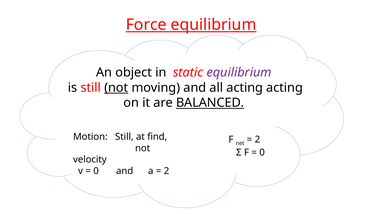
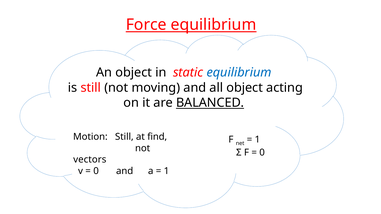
equilibrium at (239, 72) colour: purple -> blue
not at (116, 88) underline: present -> none
all acting: acting -> object
2 at (257, 140): 2 -> 1
velocity: velocity -> vectors
2 at (166, 171): 2 -> 1
